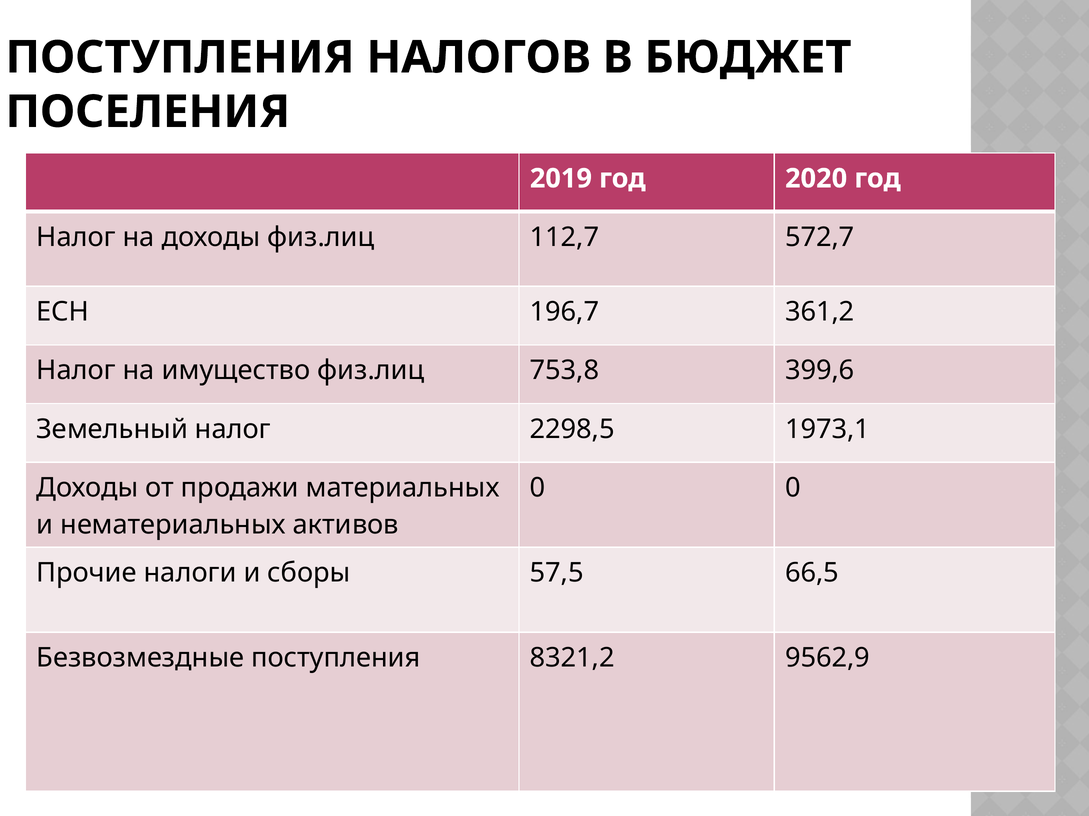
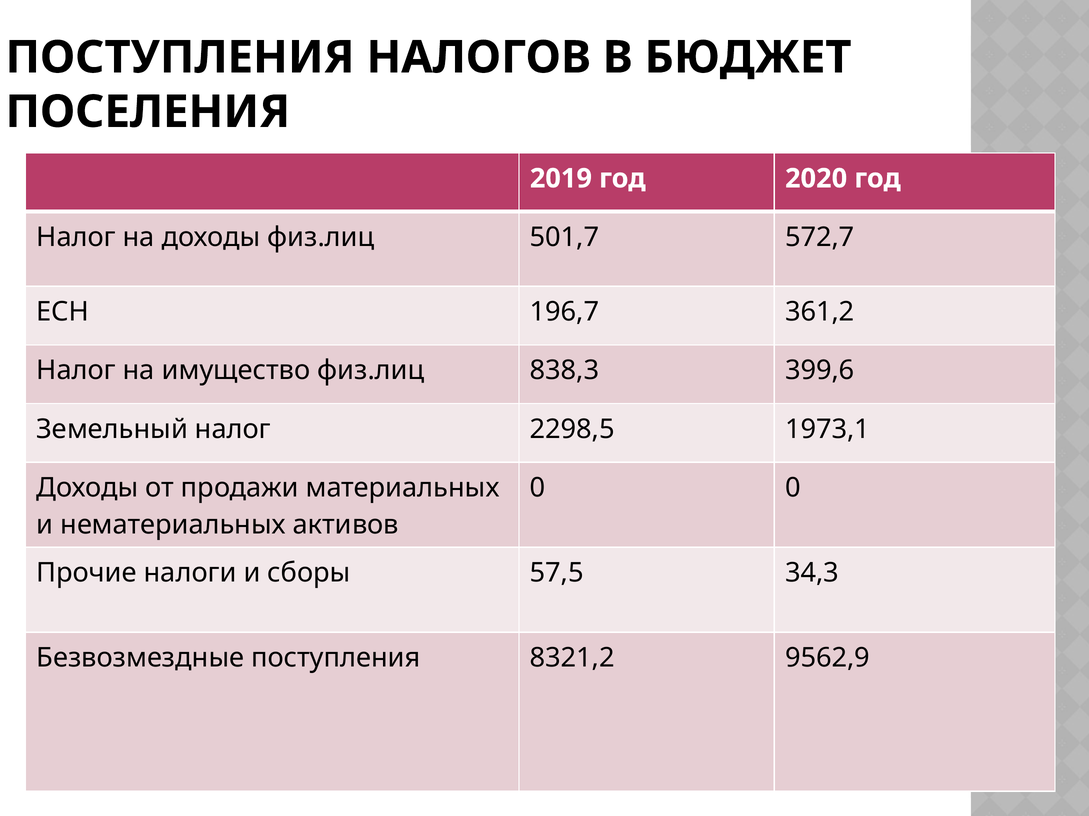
112,7: 112,7 -> 501,7
753,8: 753,8 -> 838,3
66,5: 66,5 -> 34,3
